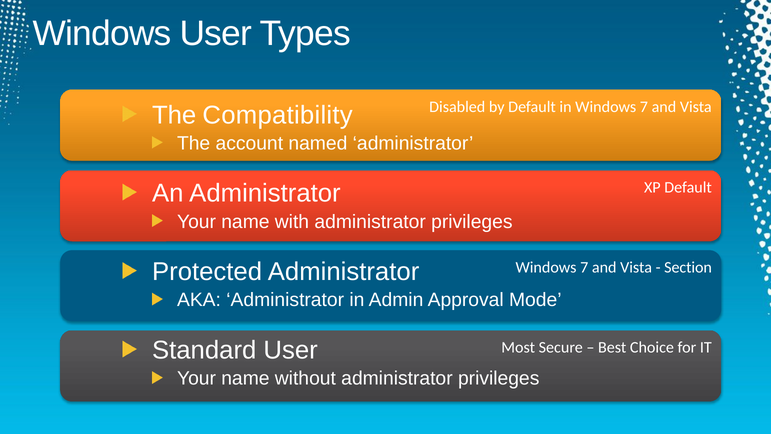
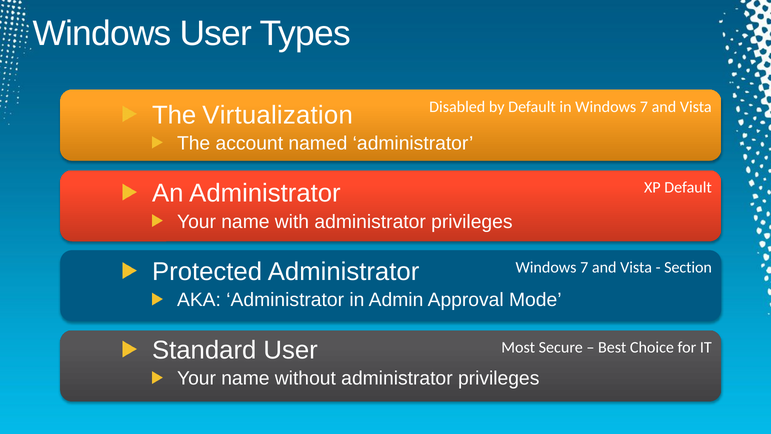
Compatibility: Compatibility -> Virtualization
